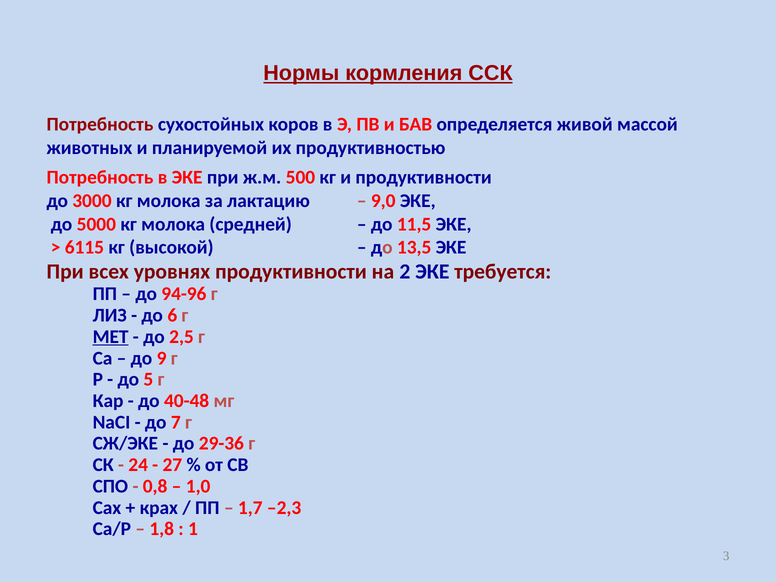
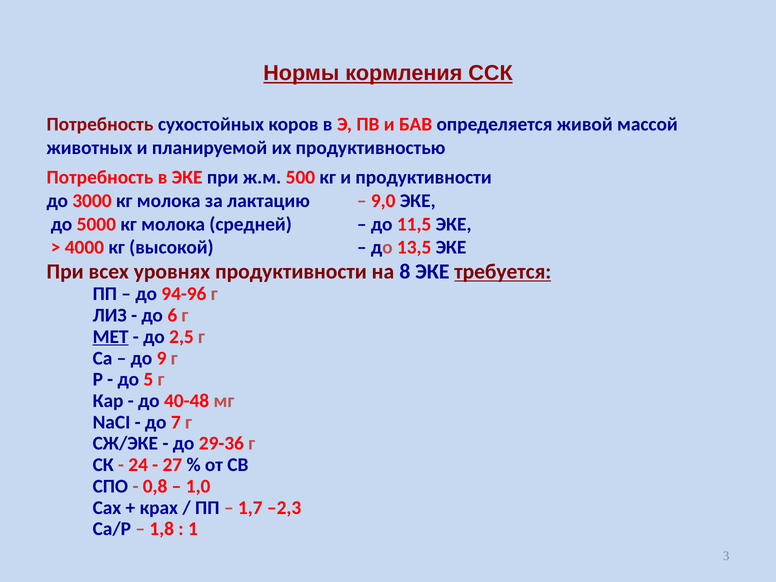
6115: 6115 -> 4000
2: 2 -> 8
требуется underline: none -> present
